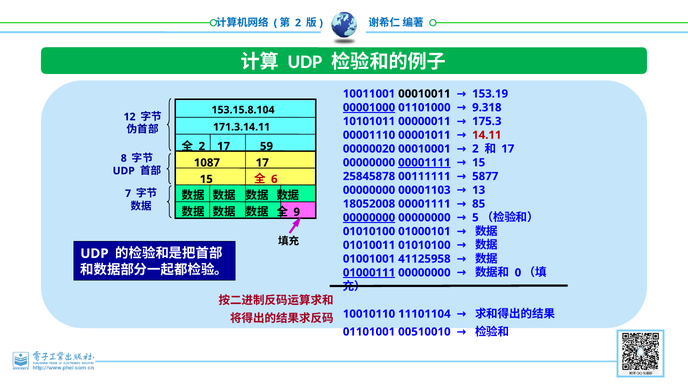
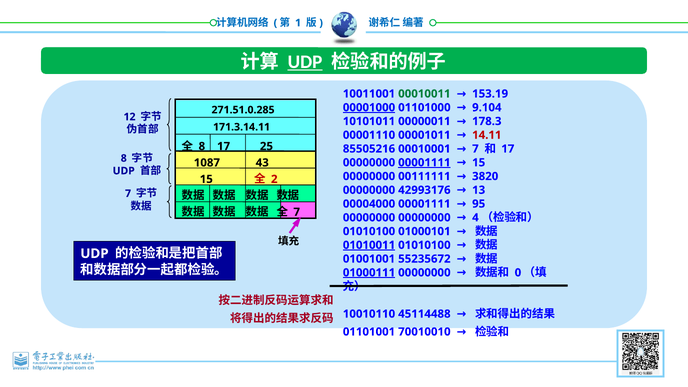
2 at (298, 23): 2 -> 1
UDP at (305, 62) underline: none -> present
00010011 colour: black -> green
9.318: 9.318 -> 9.104
153.15.8.104: 153.15.8.104 -> 271.51.0.285
175.3: 175.3 -> 178.3
2 at (202, 146): 2 -> 8
59: 59 -> 25
00000020: 00000020 -> 85505216
00010001 2: 2 -> 7
1087 17: 17 -> 43
25845878 at (369, 176): 25845878 -> 00000000
5877: 5877 -> 3820
6: 6 -> 2
00001103: 00001103 -> 42993176
18052008: 18052008 -> 00004000
85: 85 -> 95
9 at (297, 212): 9 -> 7
00000000 at (369, 218) underline: present -> none
5: 5 -> 4
01010011 underline: none -> present
41125958: 41125958 -> 55235672
11101104: 11101104 -> 45114488
00510010: 00510010 -> 70010010
